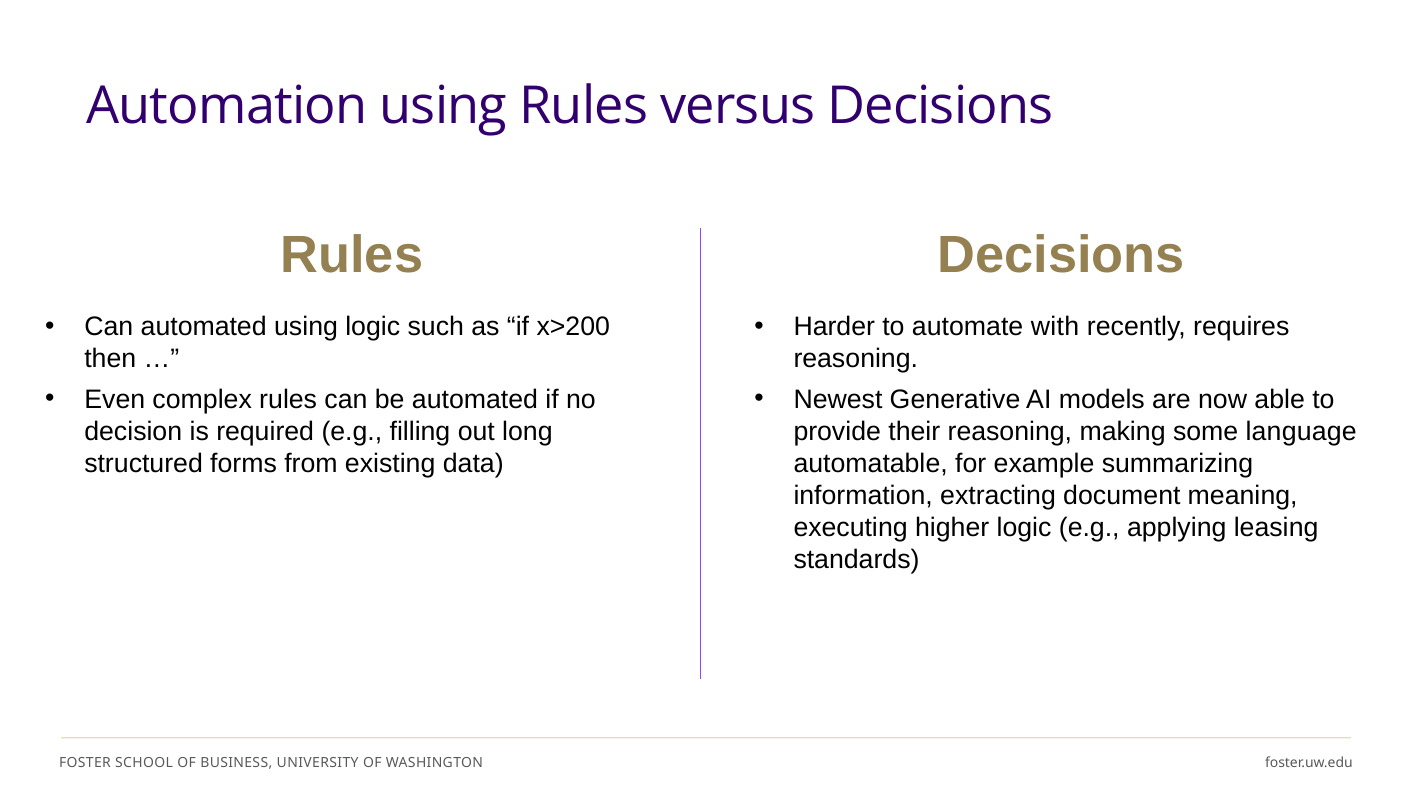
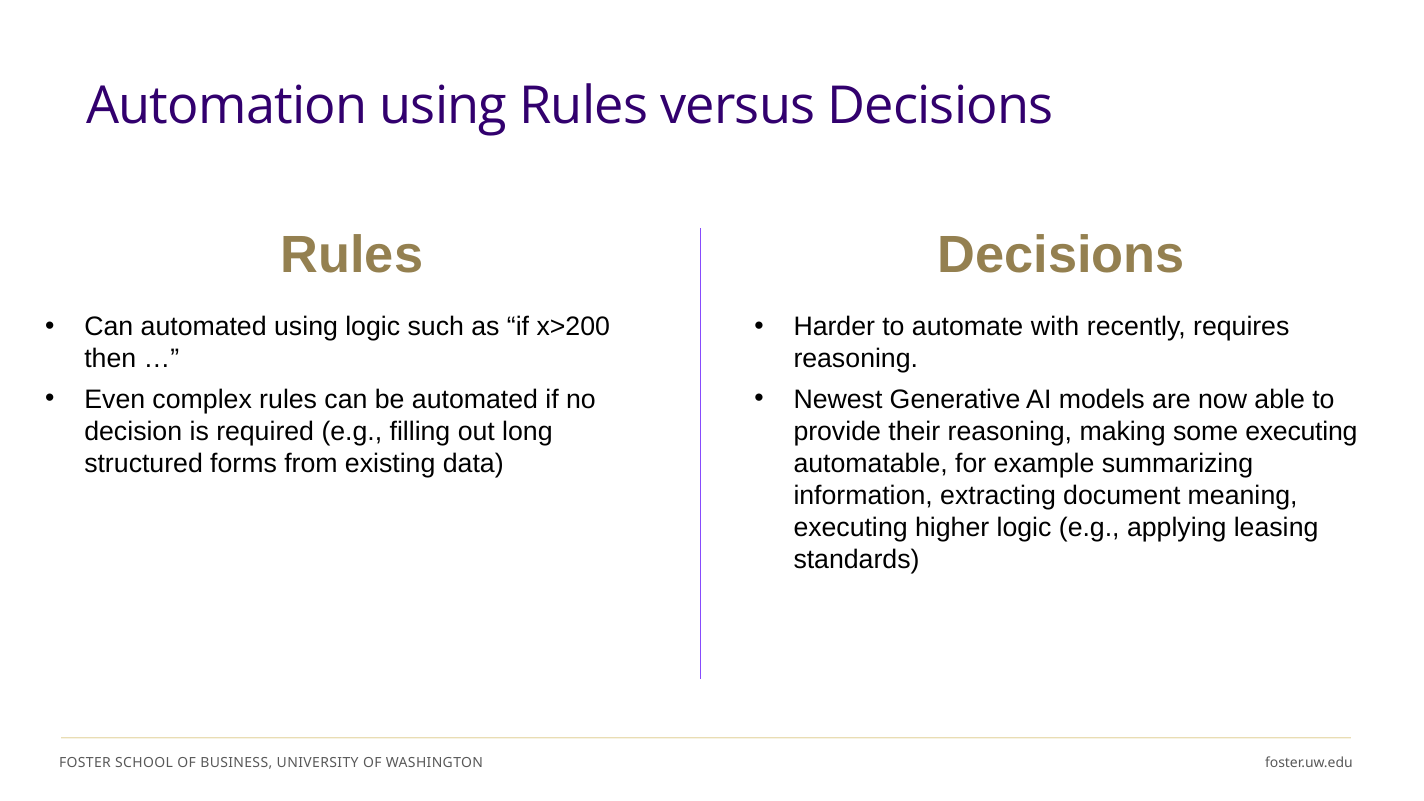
some language: language -> executing
